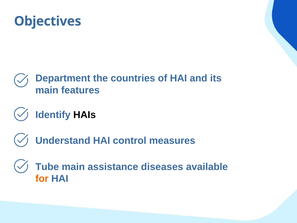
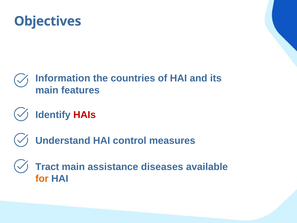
Department: Department -> Information
HAIs colour: black -> red
Tube: Tube -> Tract
